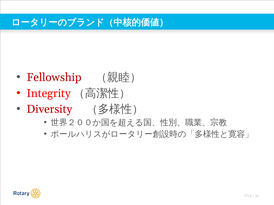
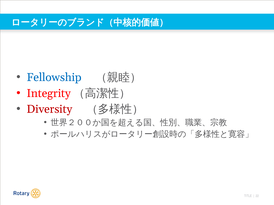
Fellowship colour: red -> blue
